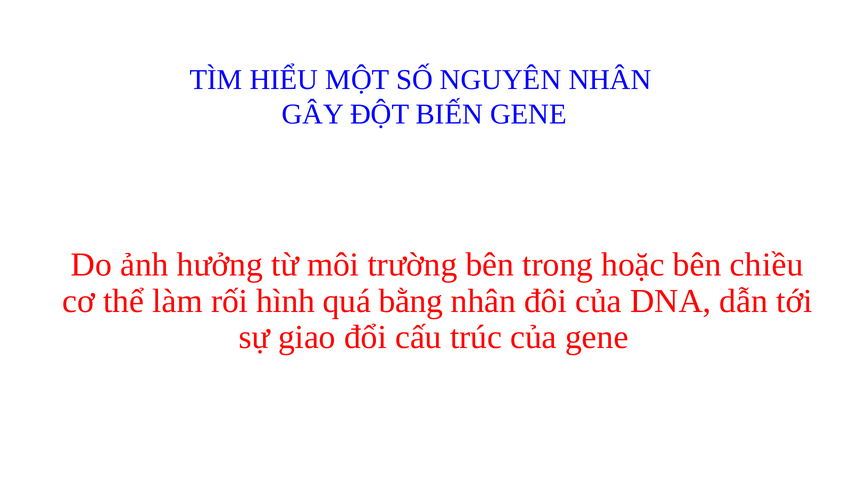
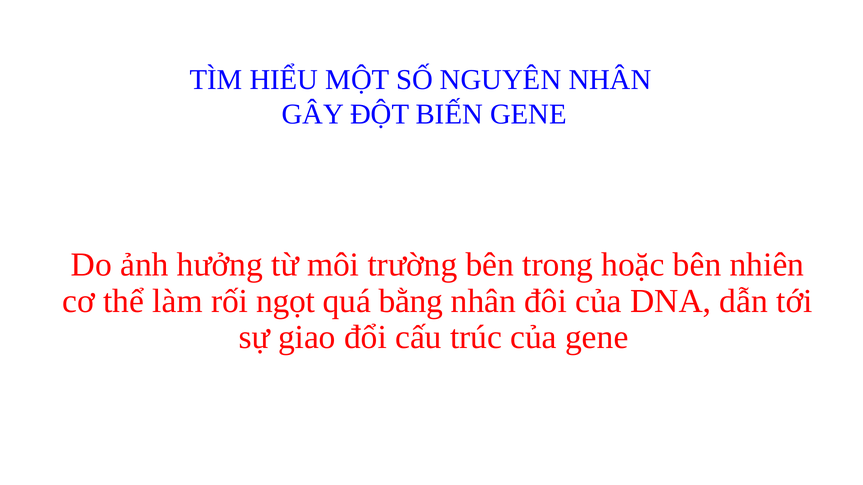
chiều: chiều -> nhiên
hình: hình -> ngọt
